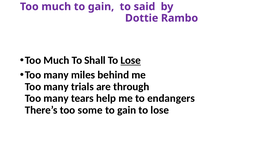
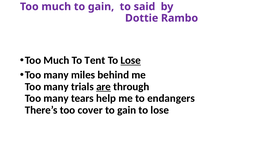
Shall: Shall -> Tent
are underline: none -> present
some: some -> cover
